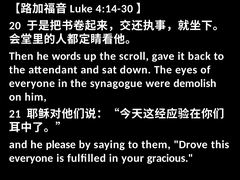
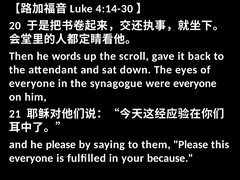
were demolish: demolish -> everyone
them Drove: Drove -> Please
gracious: gracious -> because
